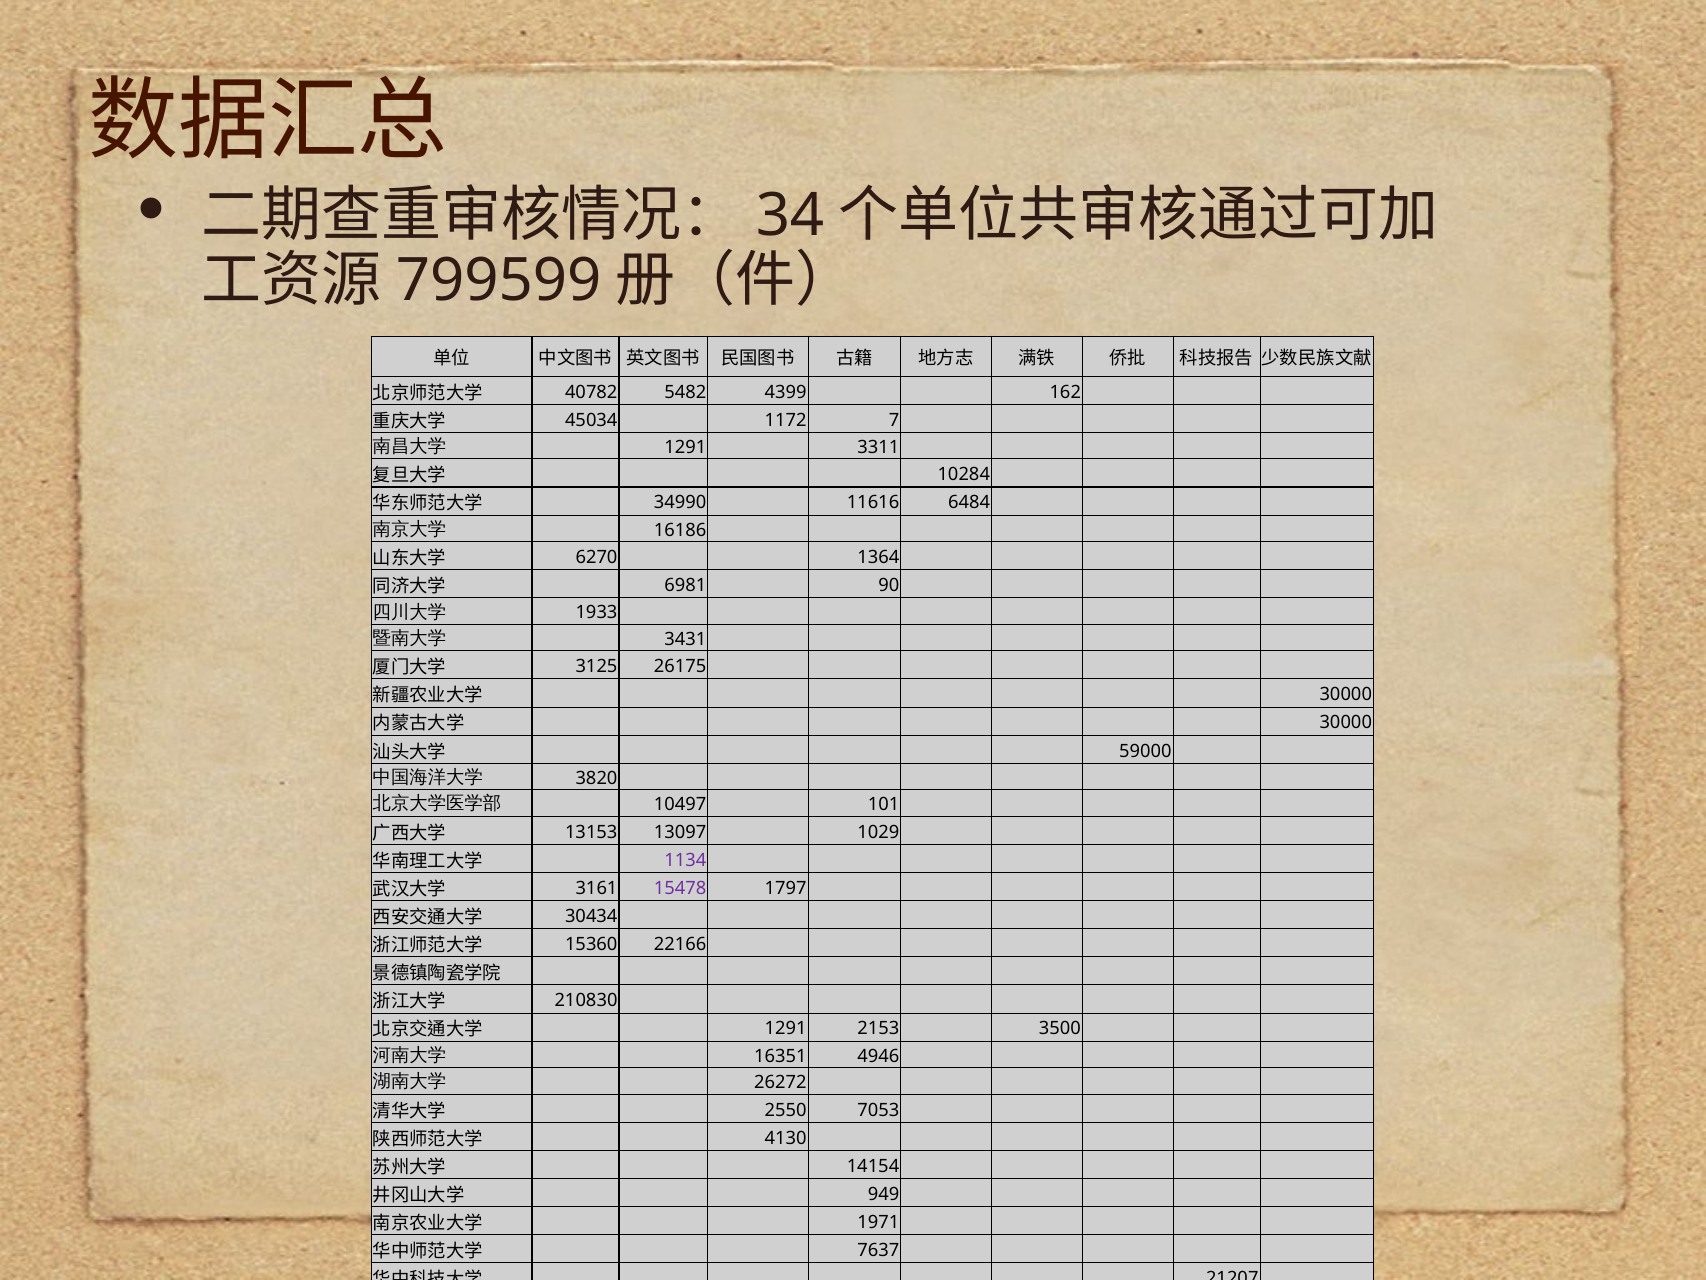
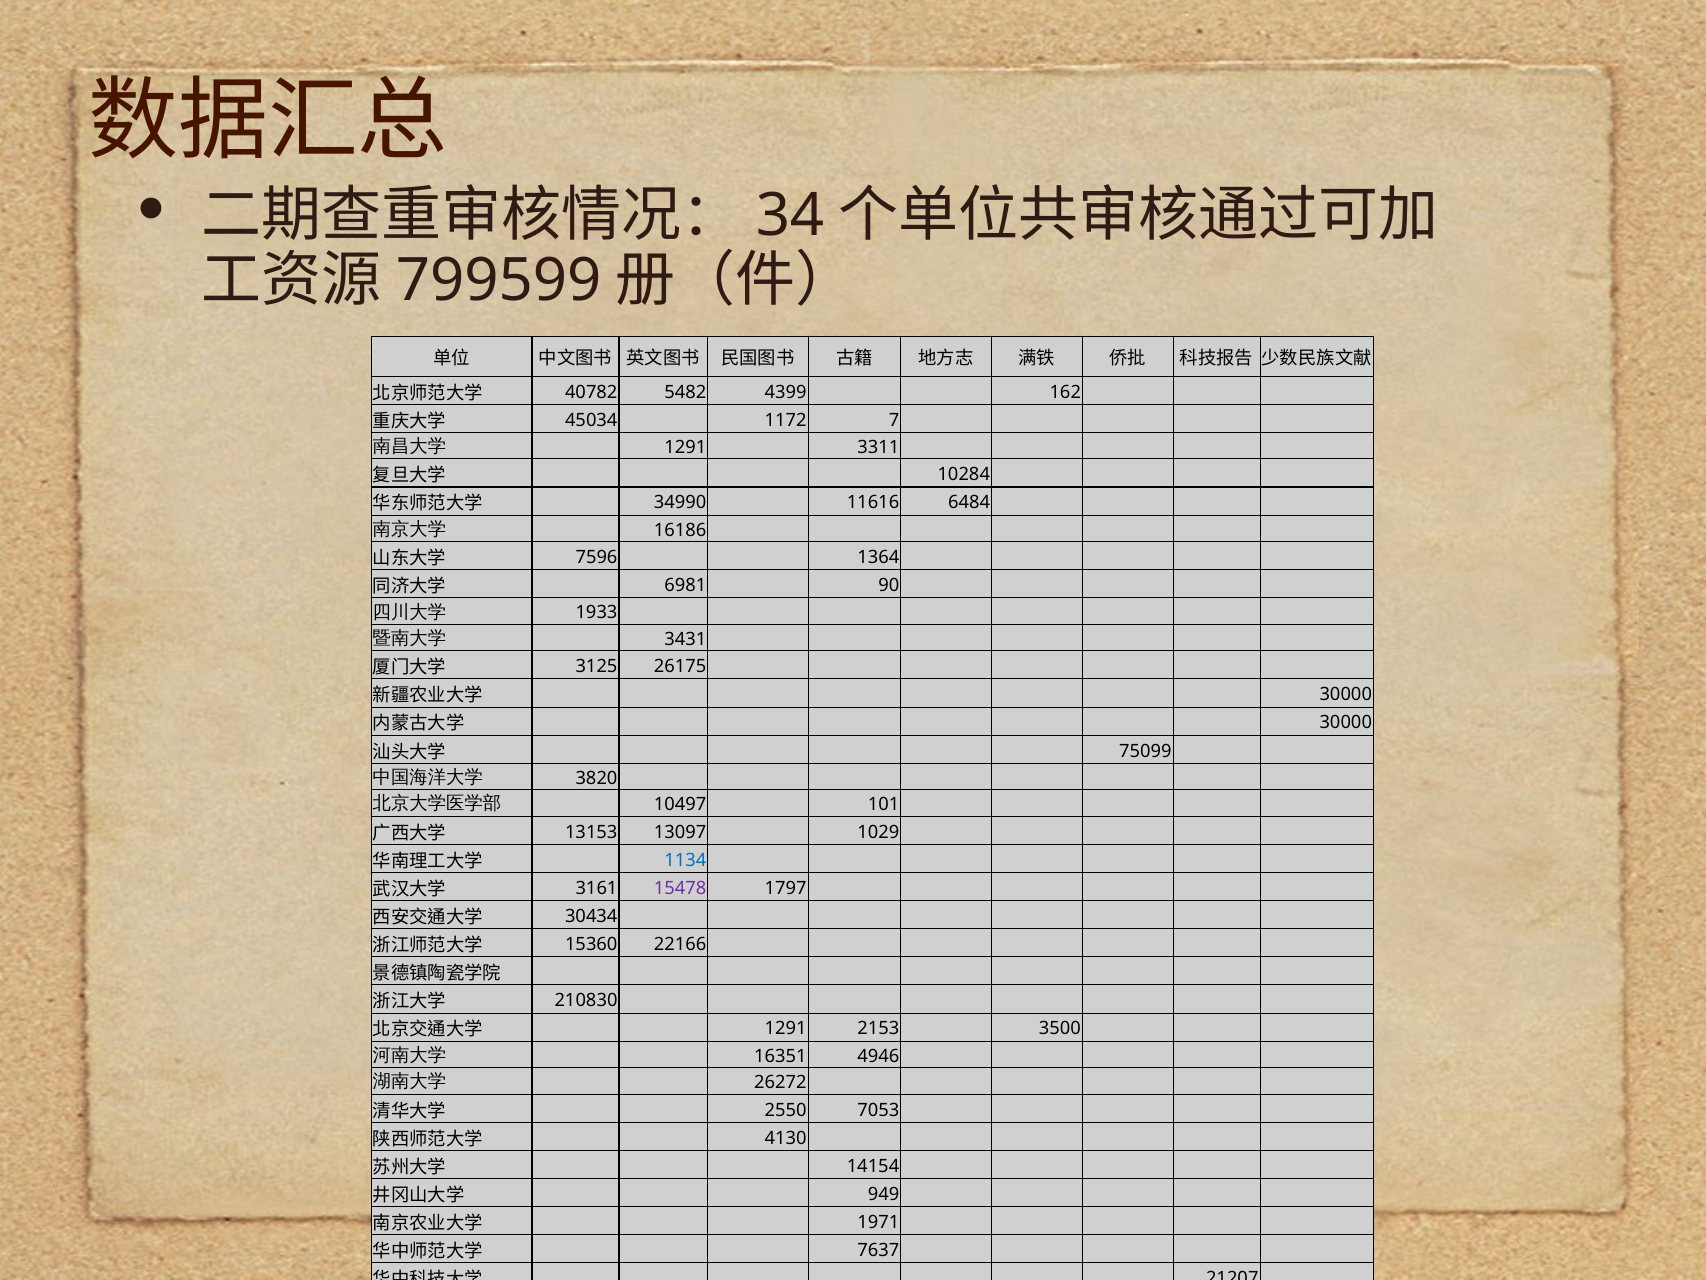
6270: 6270 -> 7596
59000: 59000 -> 75099
1134 colour: purple -> blue
